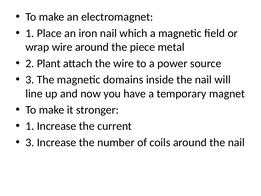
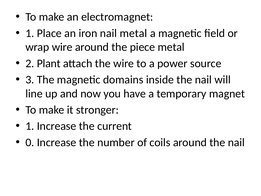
nail which: which -> metal
3 at (30, 142): 3 -> 0
